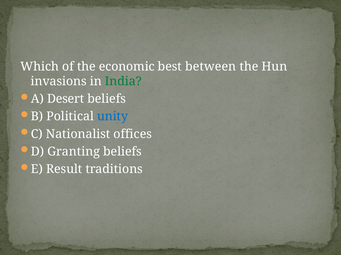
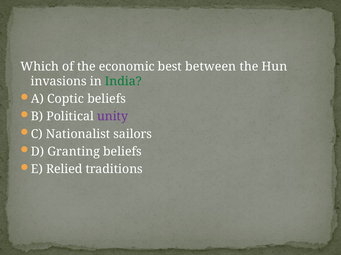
Desert: Desert -> Coptic
unity colour: blue -> purple
offices: offices -> sailors
Result: Result -> Relied
